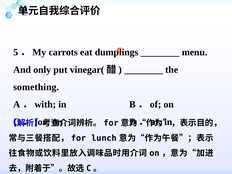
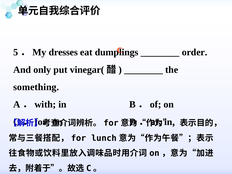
carrots: carrots -> dresses
menu: menu -> order
